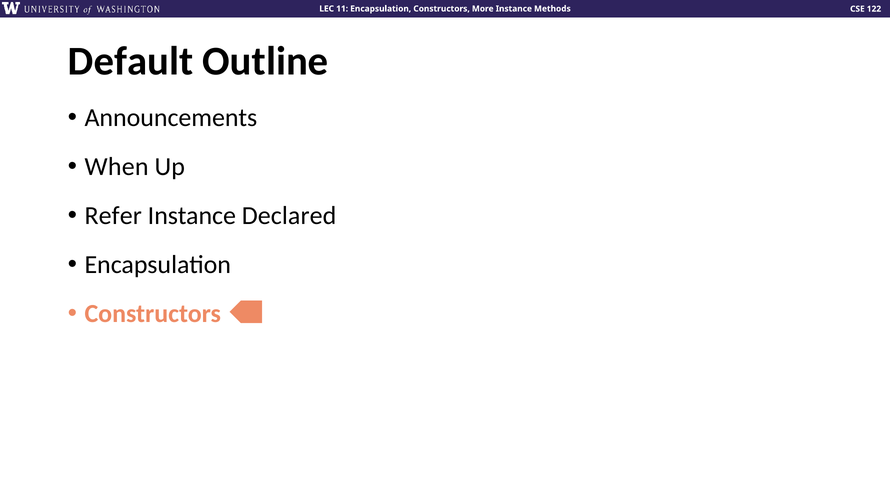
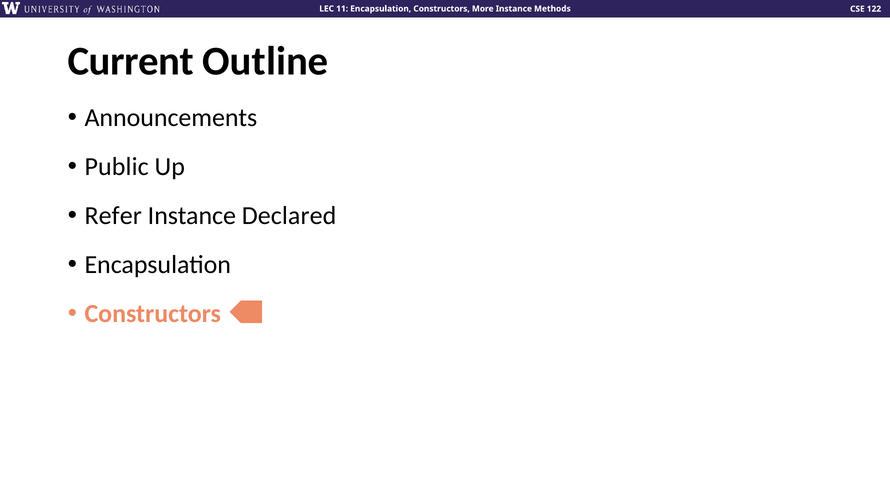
Default: Default -> Current
When: When -> Public
